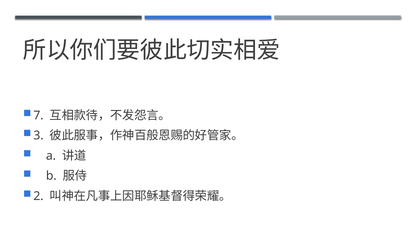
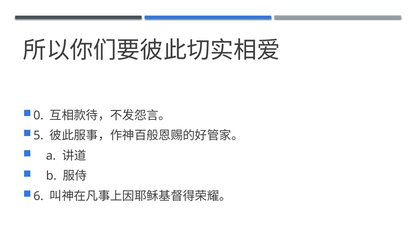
7: 7 -> 0
3: 3 -> 5
2: 2 -> 6
